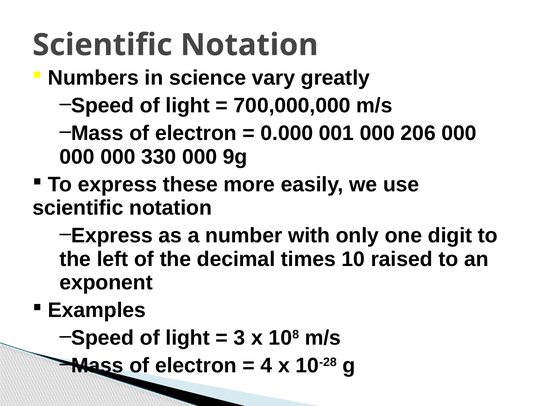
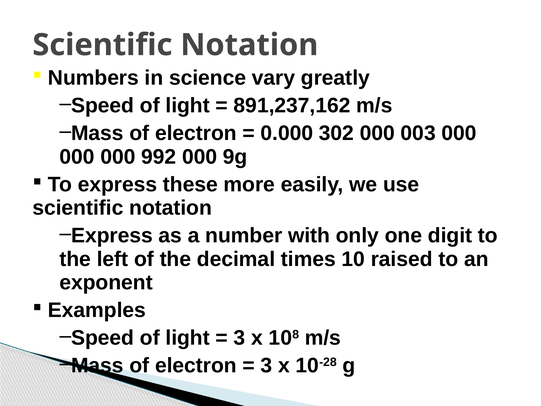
700,000,000: 700,000,000 -> 891,237,162
001: 001 -> 302
206: 206 -> 003
330: 330 -> 992
4 at (266, 365): 4 -> 3
